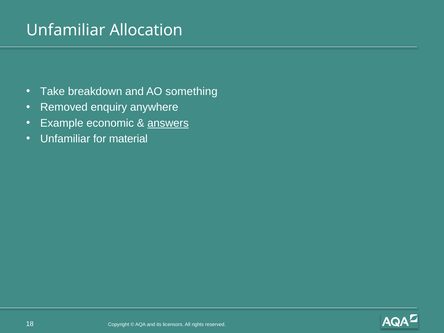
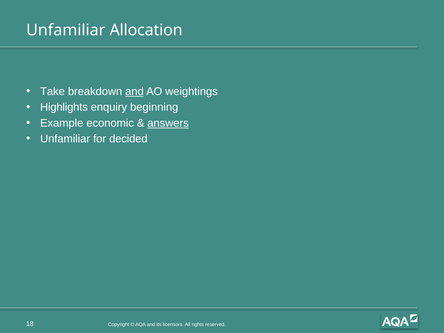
and at (134, 92) underline: none -> present
something: something -> weightings
Removed: Removed -> Highlights
anywhere: anywhere -> beginning
material: material -> decided
